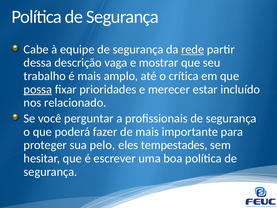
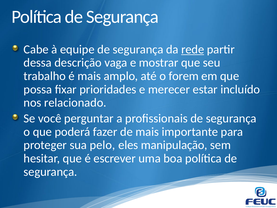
crítica: crítica -> forem
possa underline: present -> none
tempestades: tempestades -> manipulação
